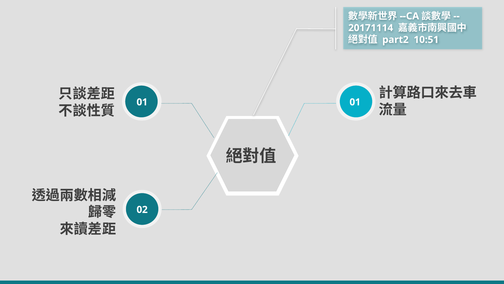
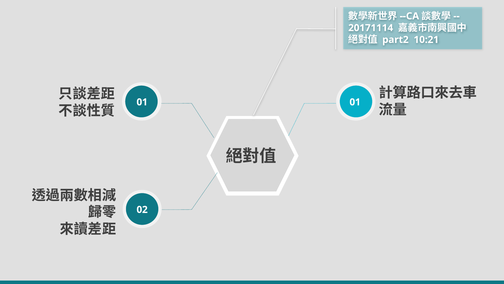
10:51: 10:51 -> 10:21
